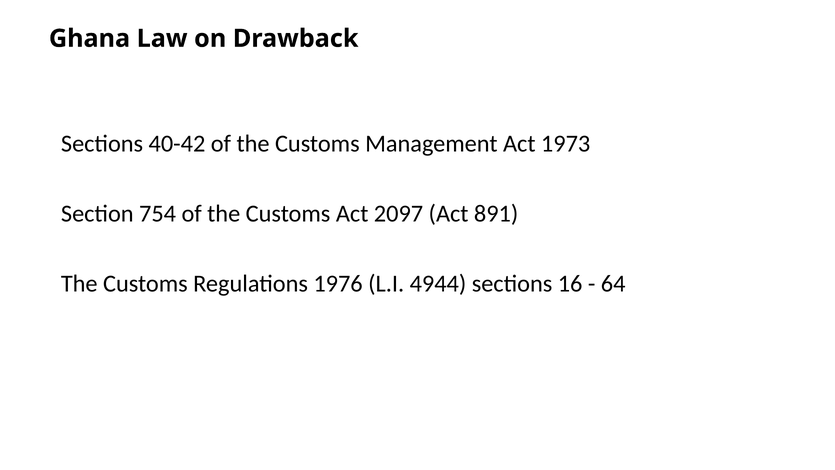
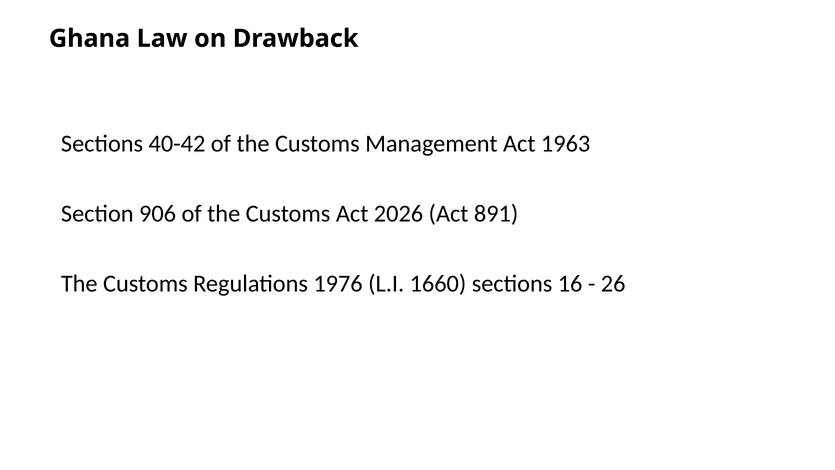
1973: 1973 -> 1963
754: 754 -> 906
2097: 2097 -> 2026
4944: 4944 -> 1660
64: 64 -> 26
